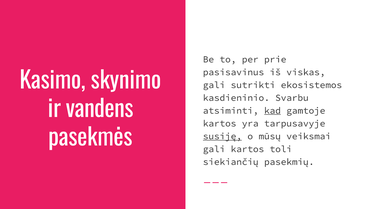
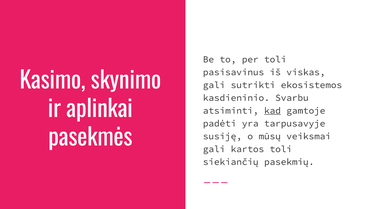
per prie: prie -> toli
vandens: vandens -> aplinkai
kartos at (220, 123): kartos -> padėti
susiję underline: present -> none
